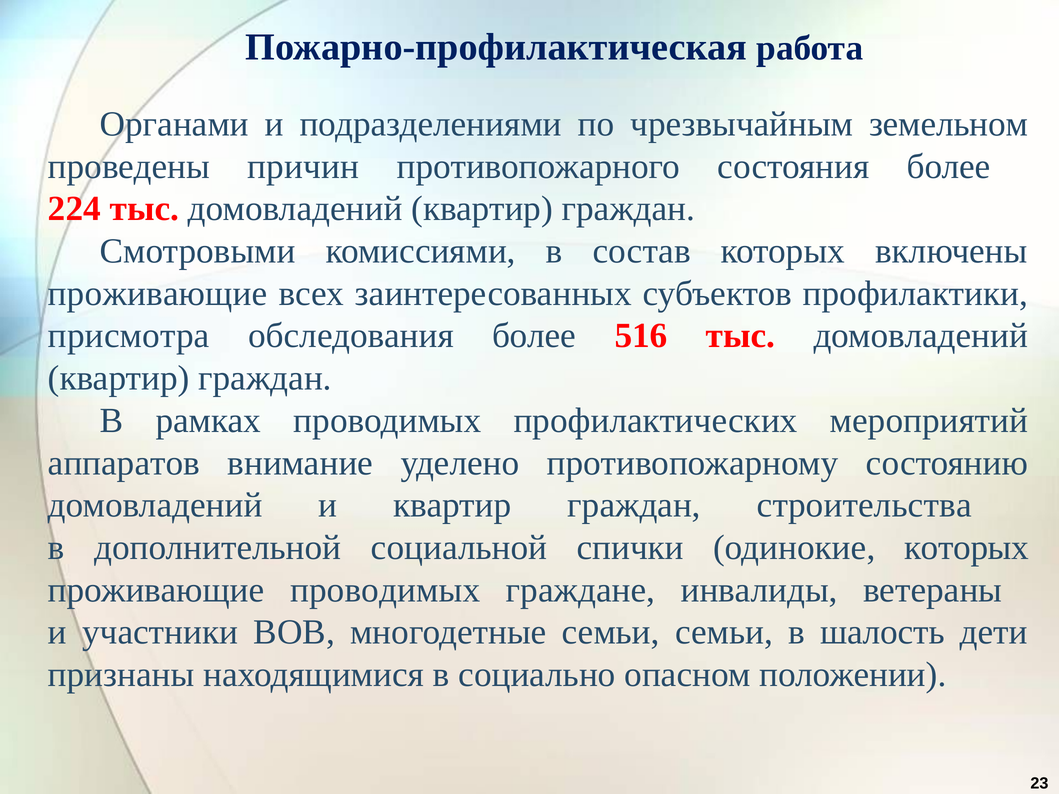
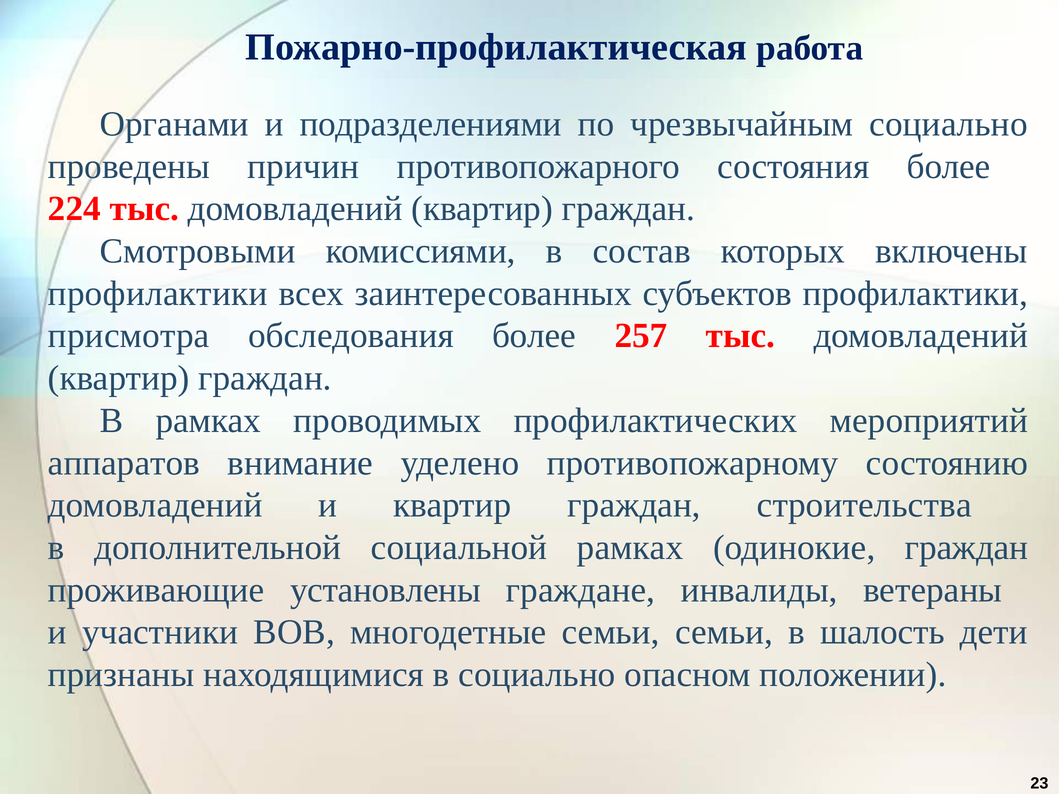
чрезвычайным земельном: земельном -> социально
проживающие at (158, 294): проживающие -> профилактики
516: 516 -> 257
социальной спички: спички -> рамках
одинокие которых: которых -> граждан
проживающие проводимых: проводимых -> установлены
